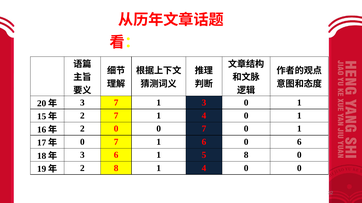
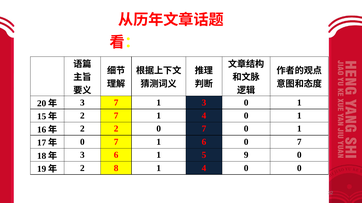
2 0: 0 -> 2
6 0 6: 6 -> 7
5 8: 8 -> 9
